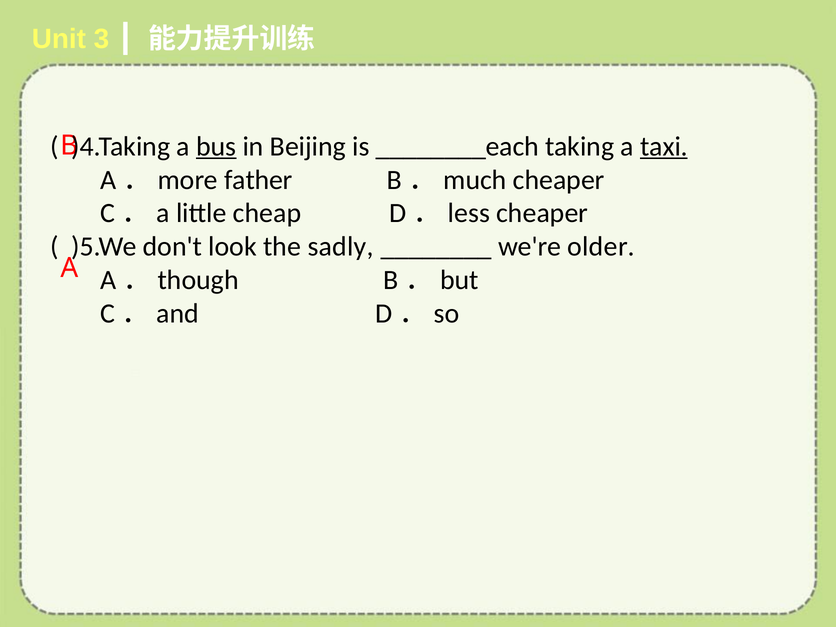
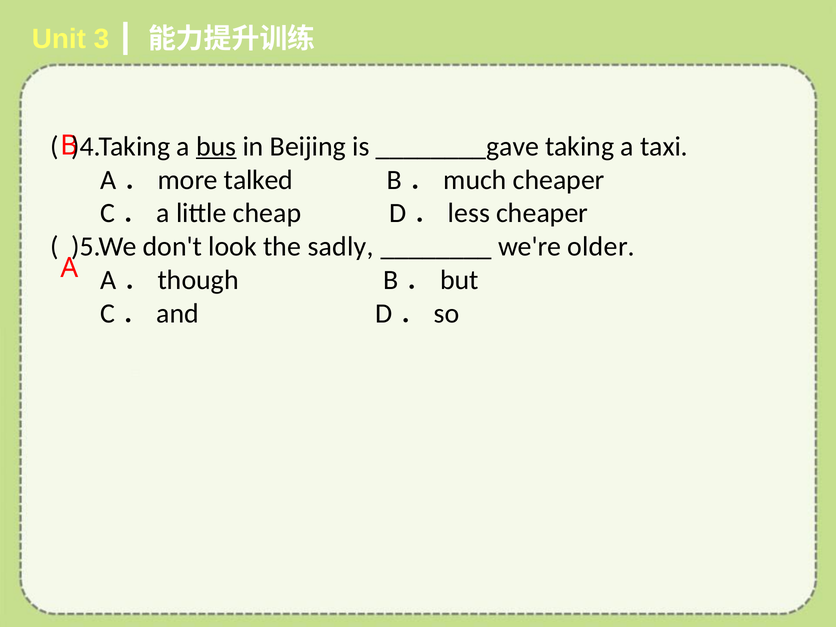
________each: ________each -> ________gave
taxi underline: present -> none
father: father -> talked
